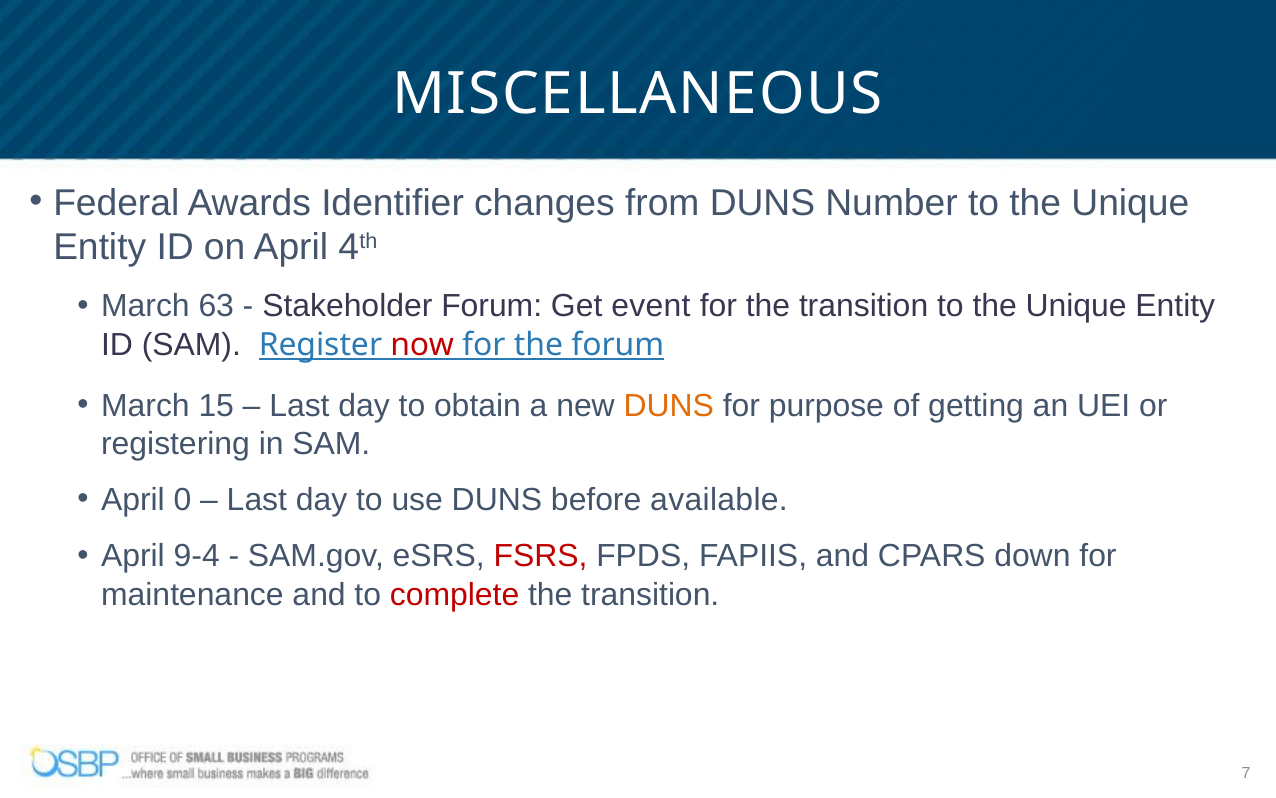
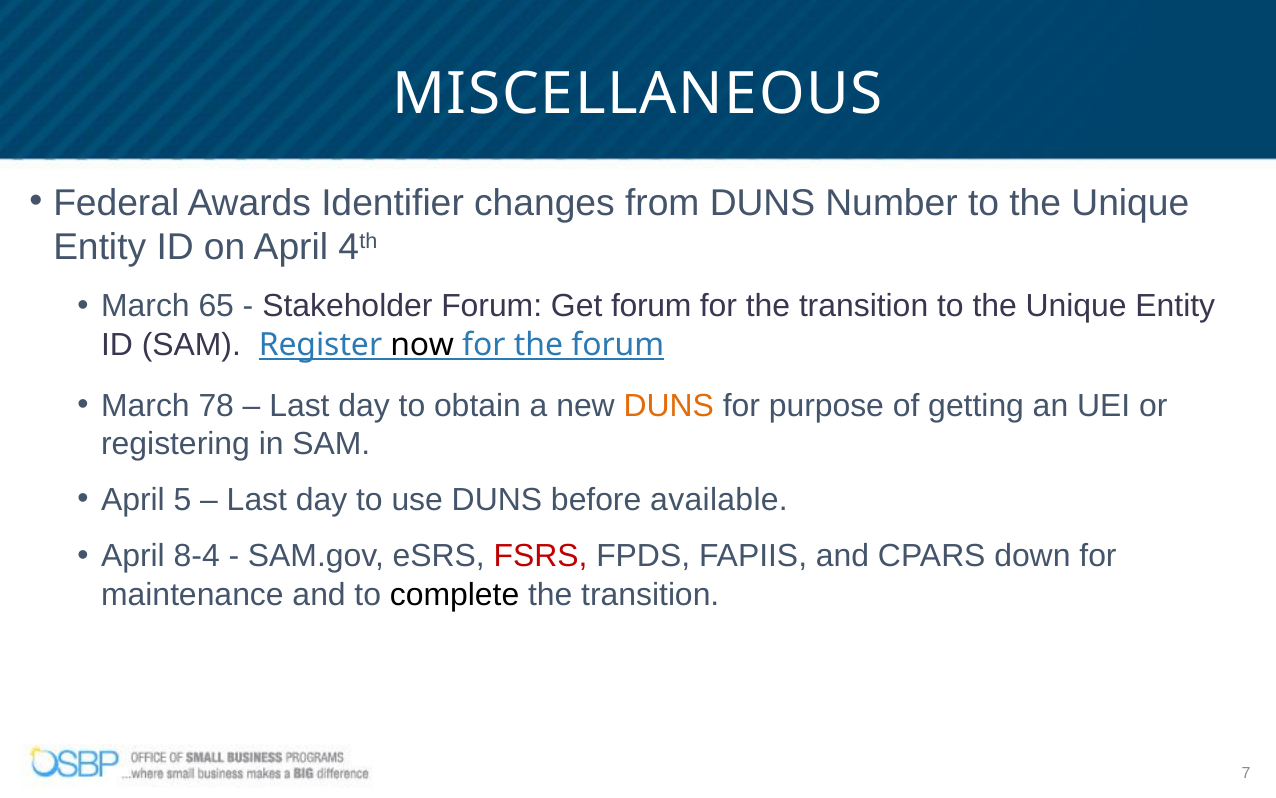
63: 63 -> 65
Get event: event -> forum
now colour: red -> black
15: 15 -> 78
0: 0 -> 5
9-4: 9-4 -> 8-4
complete colour: red -> black
